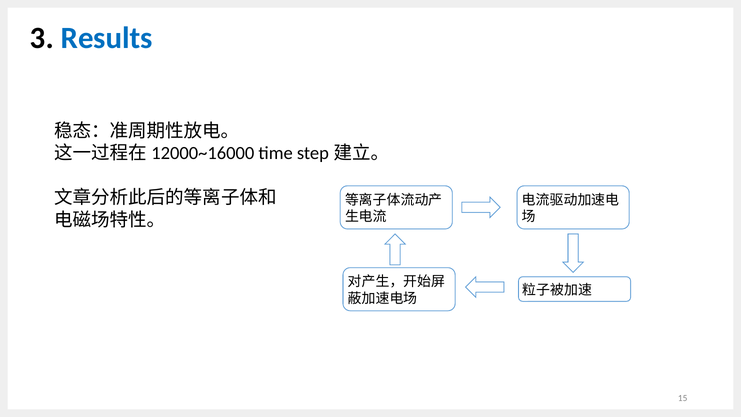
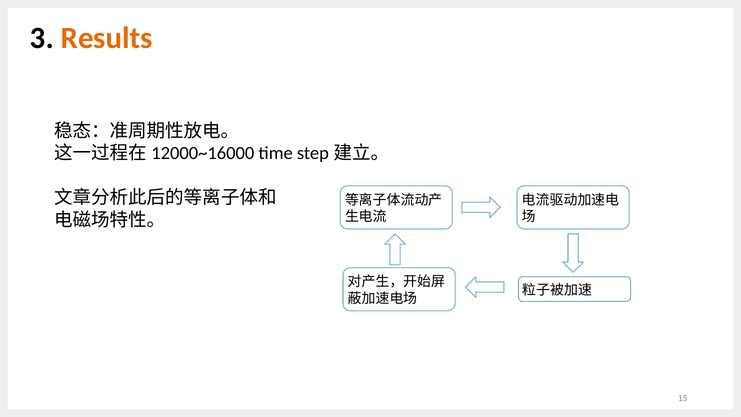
Results colour: blue -> orange
